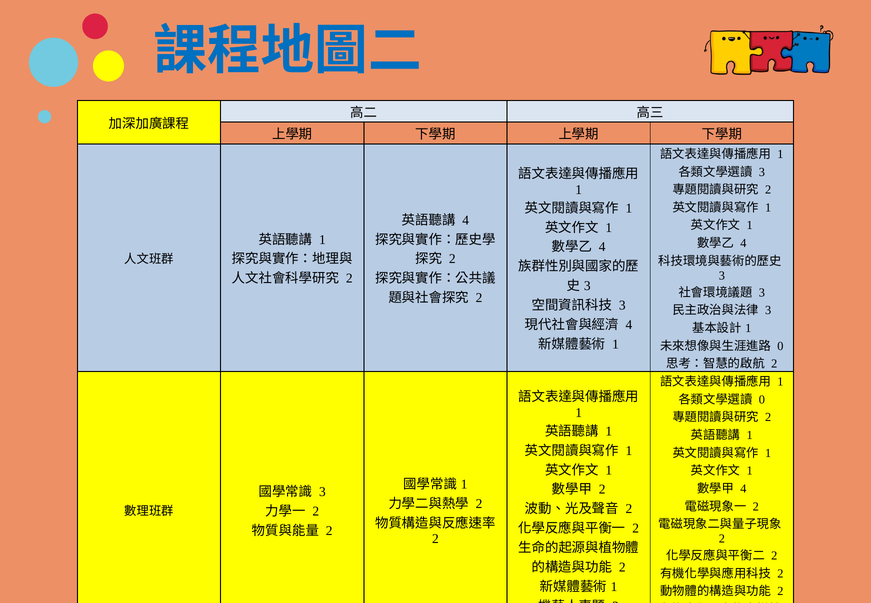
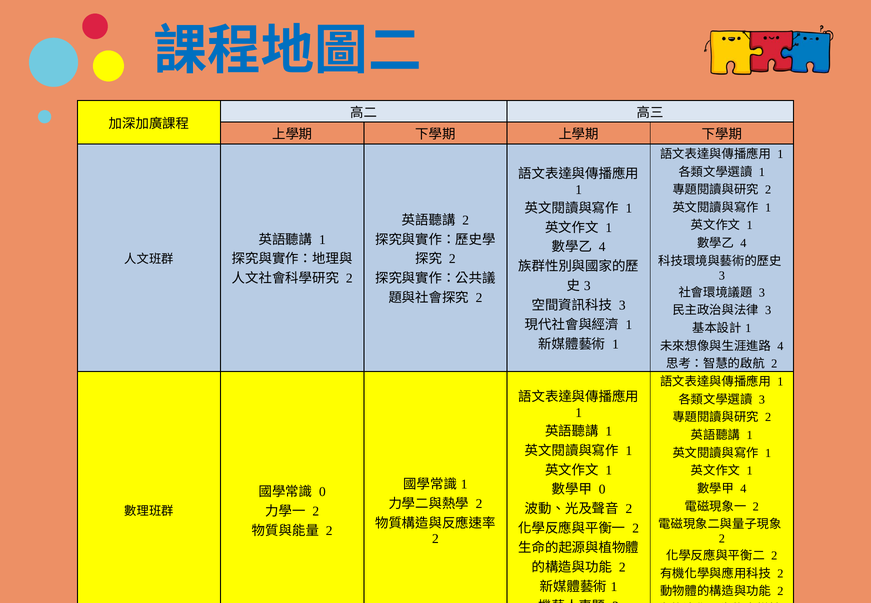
3 at (762, 172): 3 -> 1
4 at (466, 220): 4 -> 2
4 at (629, 325): 4 -> 1
0 at (780, 346): 0 -> 4
0 at (762, 400): 0 -> 3
2 at (602, 490): 2 -> 0
3 at (322, 492): 3 -> 0
